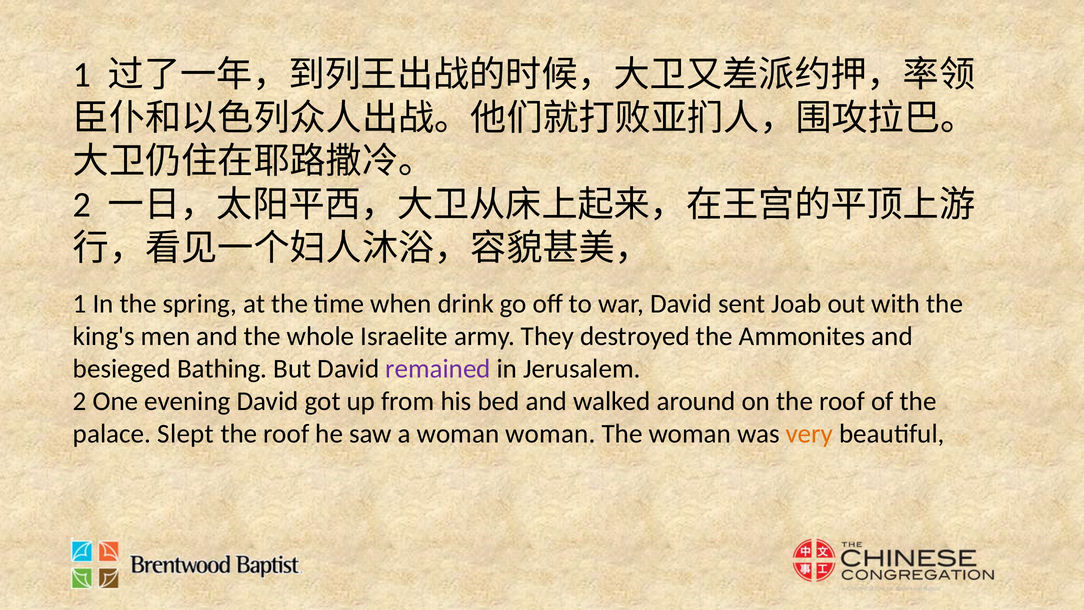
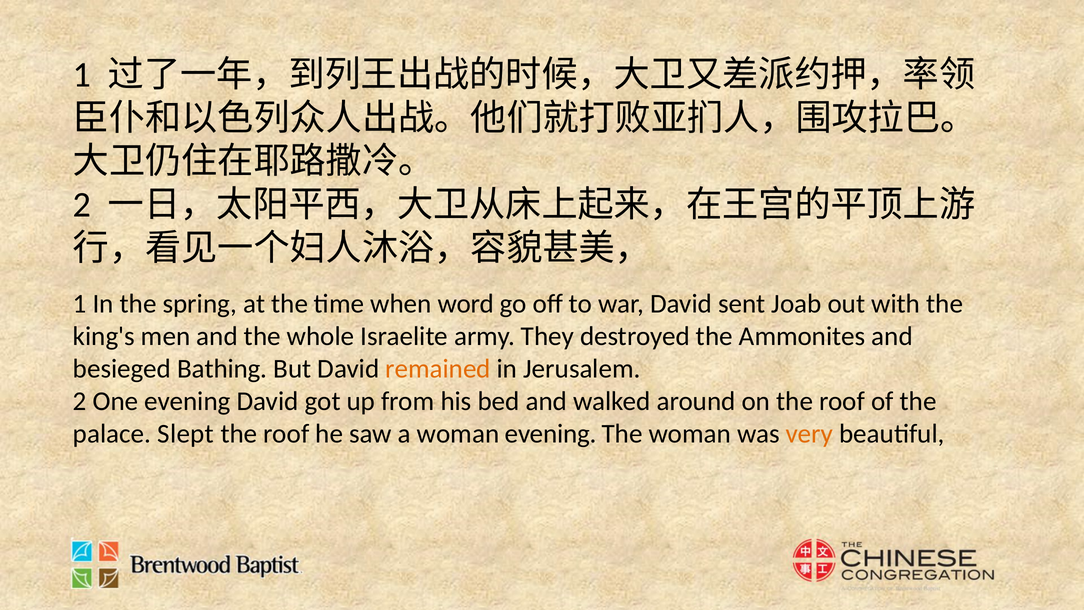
drink: drink -> word
remained colour: purple -> orange
woman woman: woman -> evening
